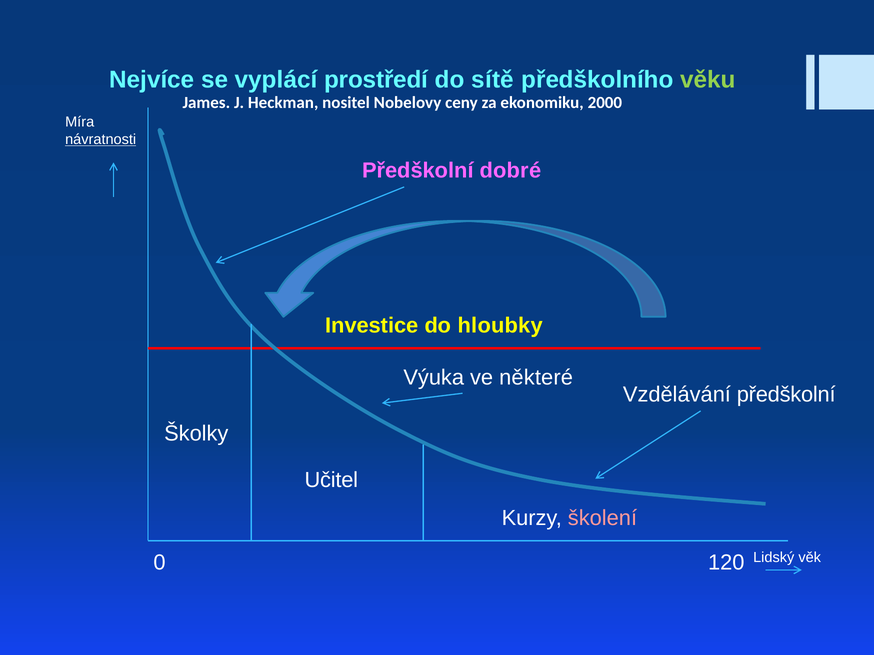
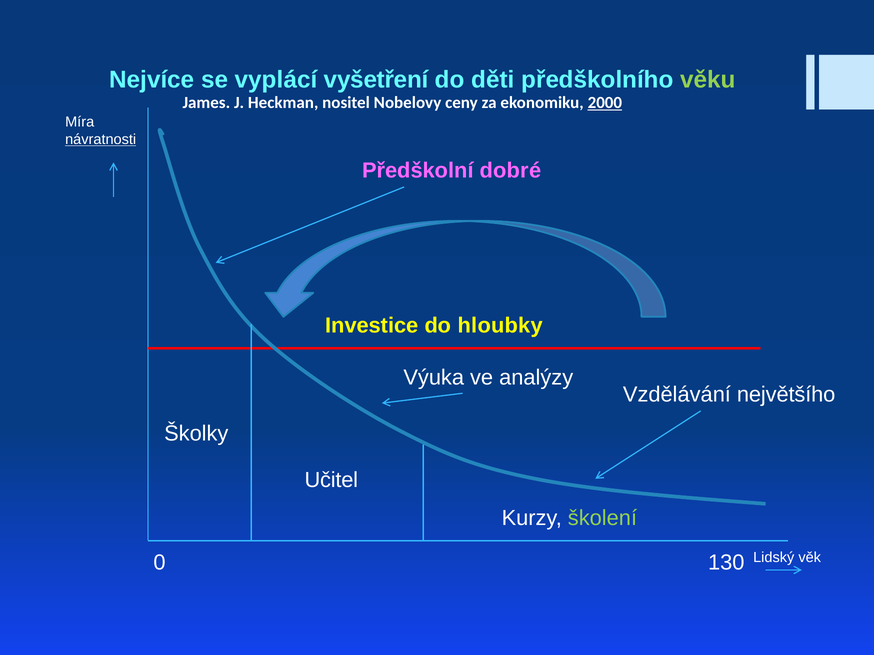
prostředí: prostředí -> vyšetření
sítě: sítě -> děti
2000 underline: none -> present
některé: některé -> analýzy
Vzdělávání předškolní: předškolní -> největšího
školení colour: pink -> light green
120: 120 -> 130
